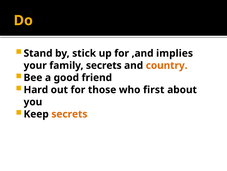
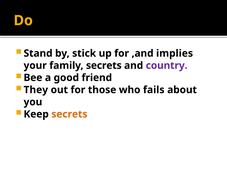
country colour: orange -> purple
Hard: Hard -> They
first: first -> fails
